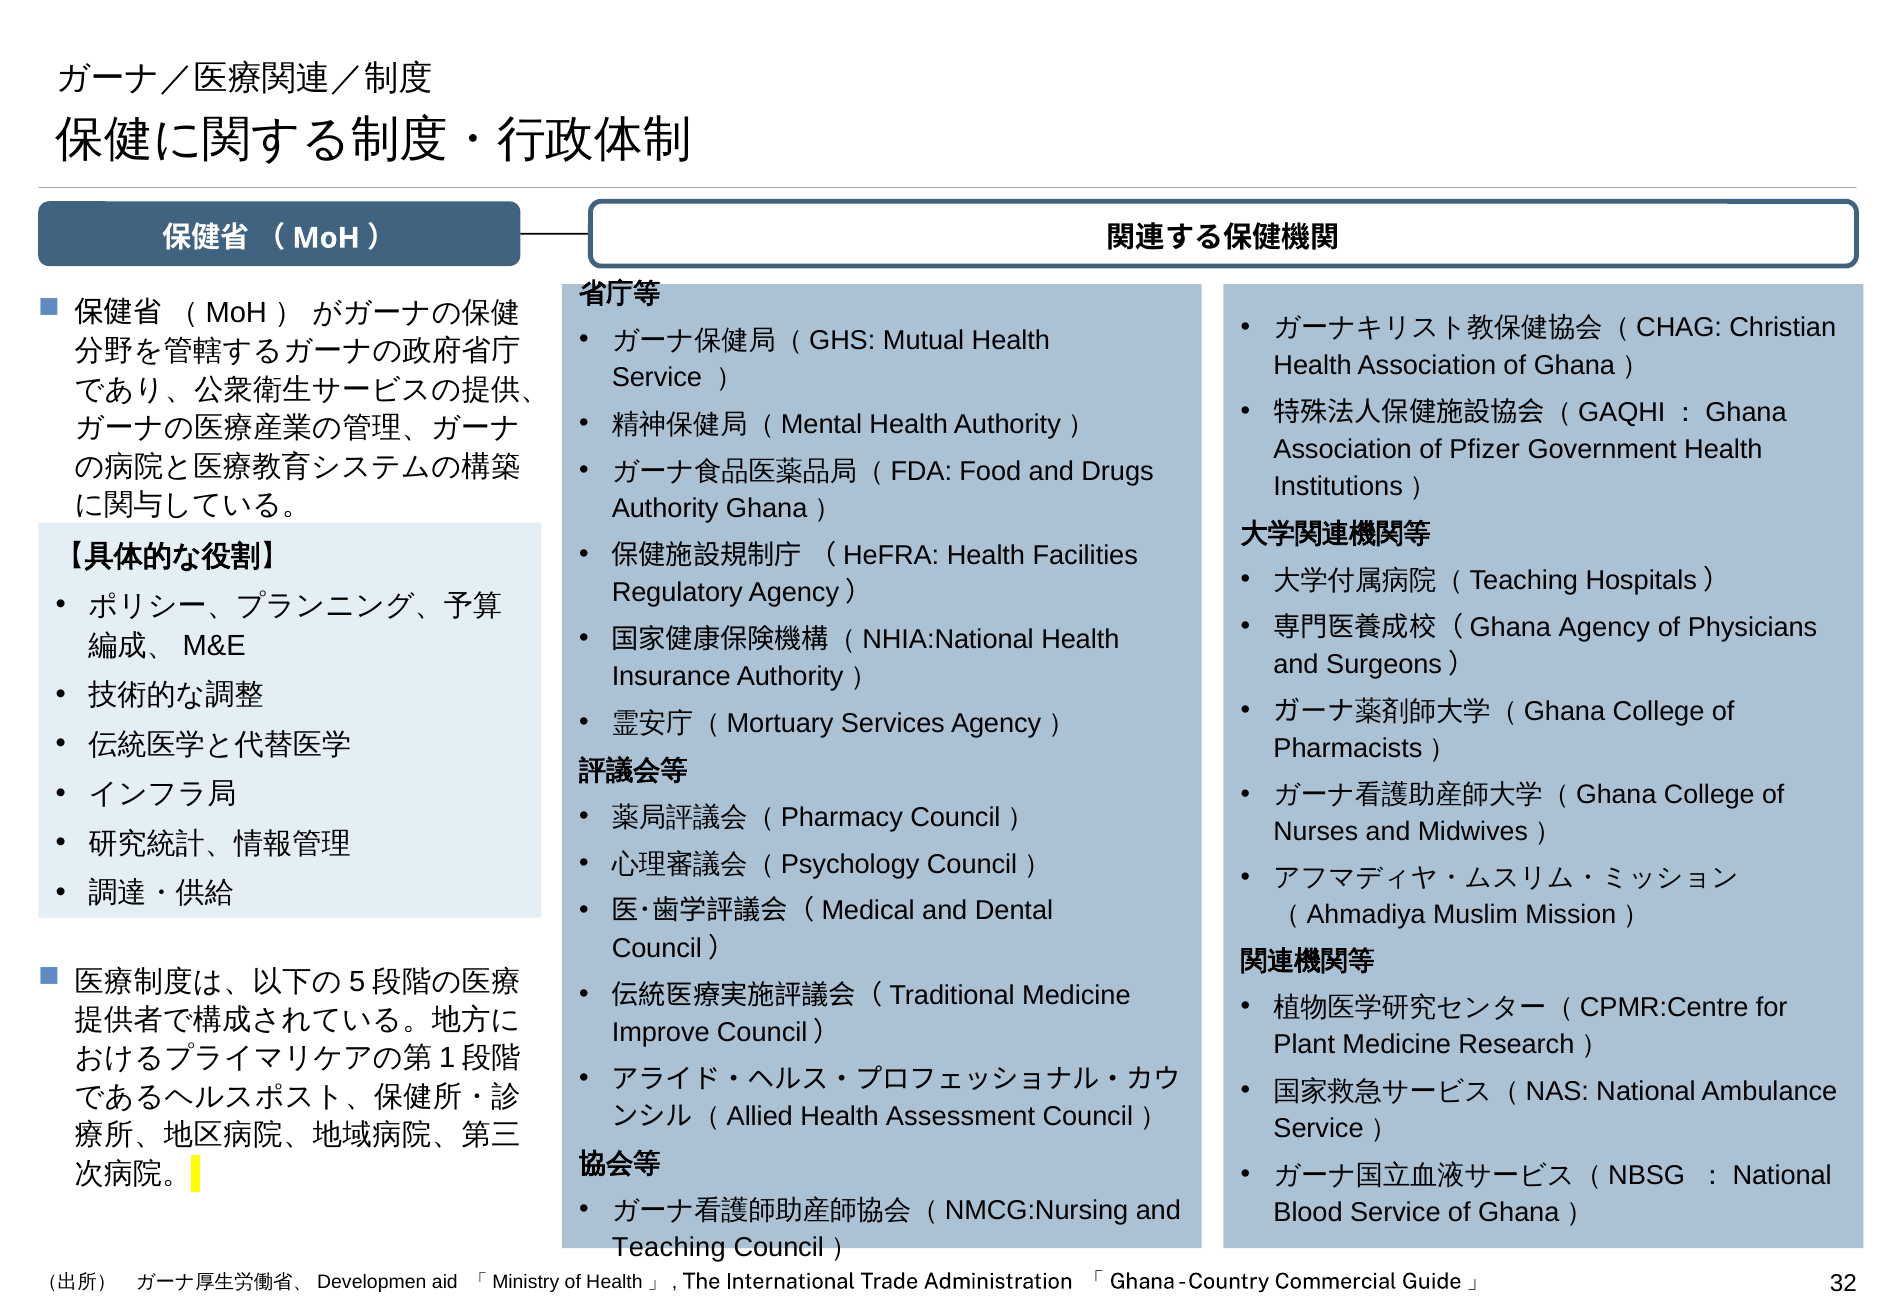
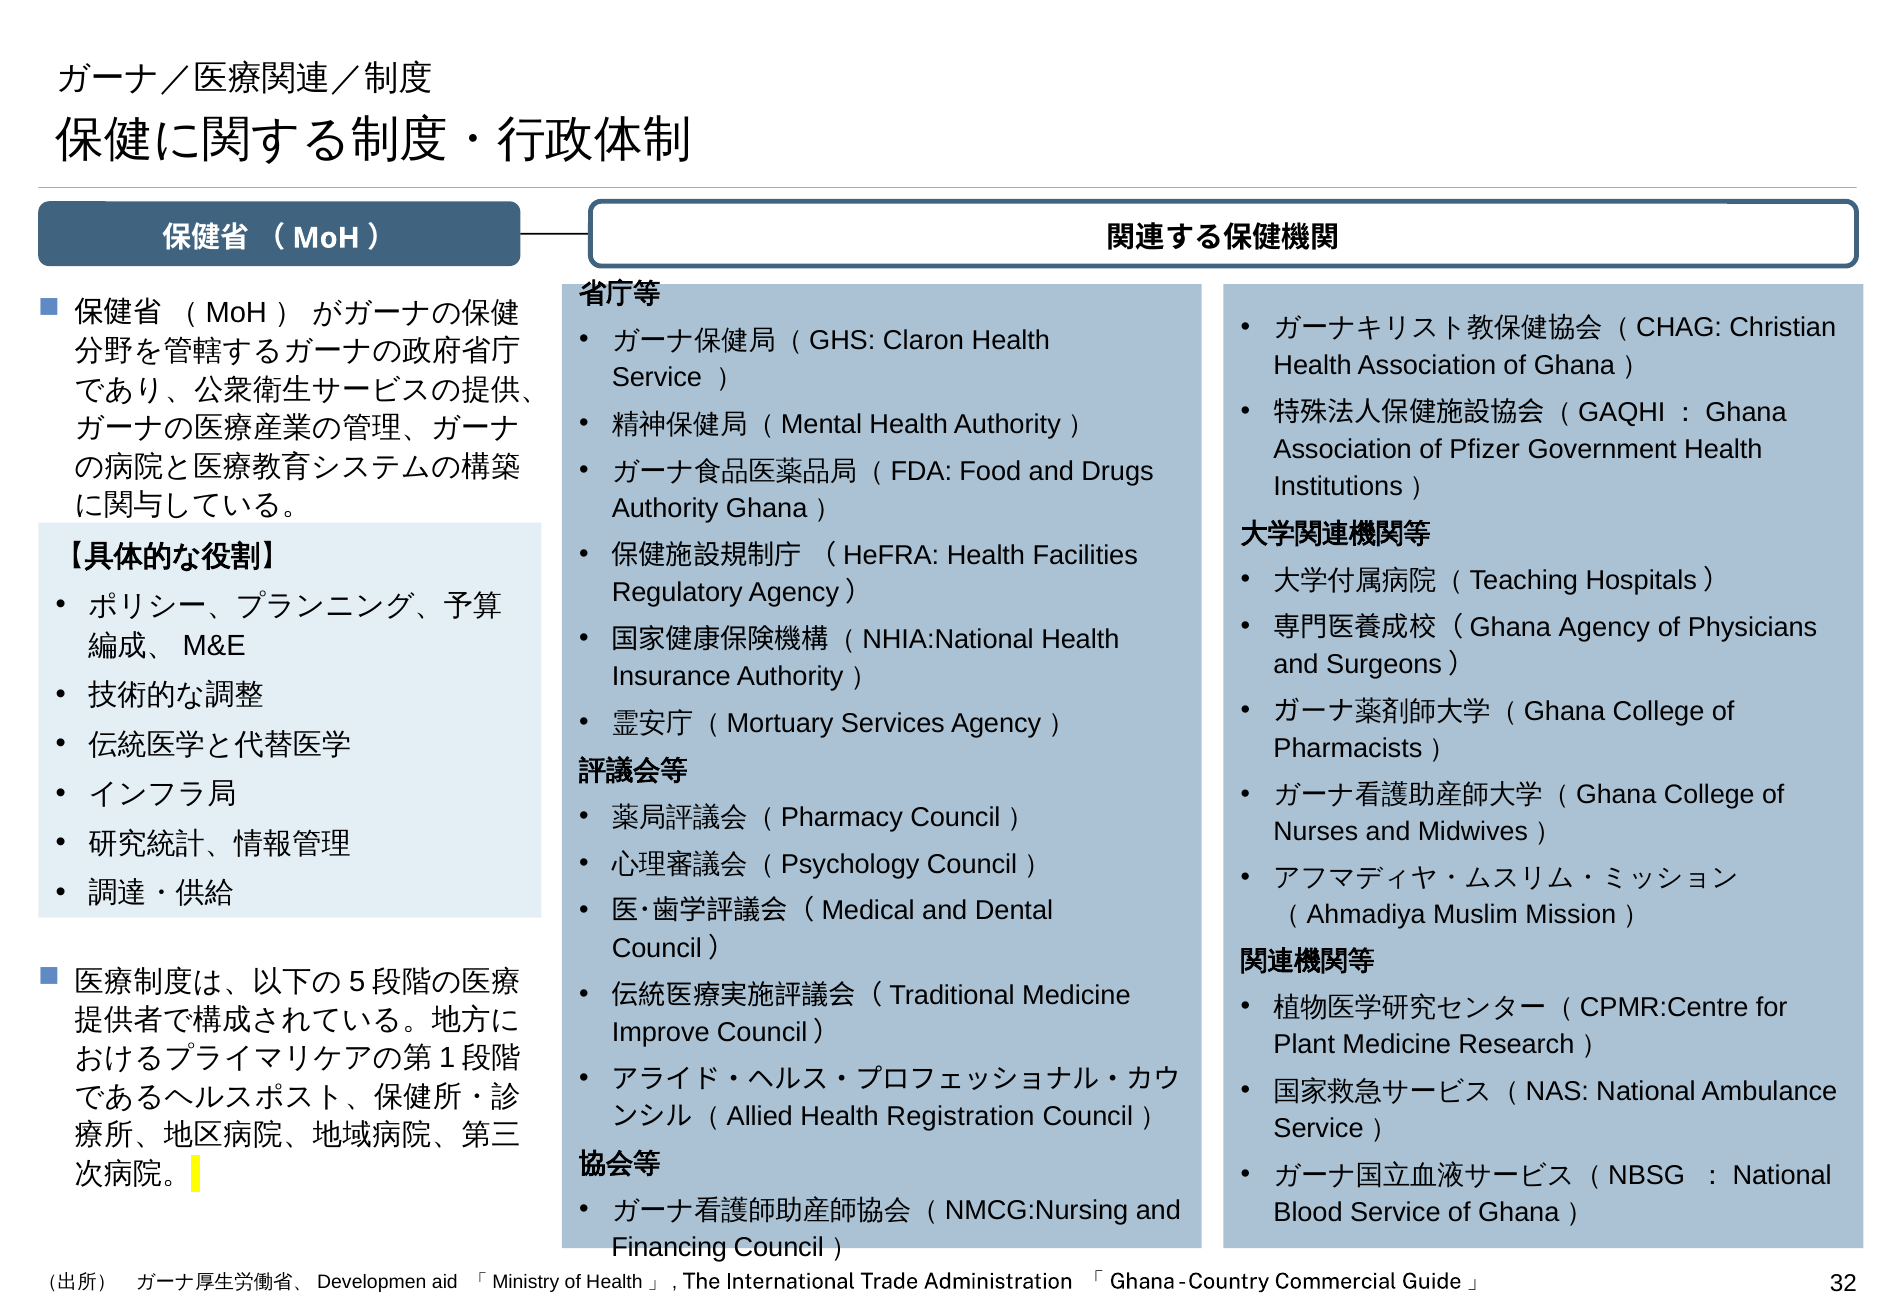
Mutual: Mutual -> Claron
Assessment: Assessment -> Registration
Teaching: Teaching -> Financing
